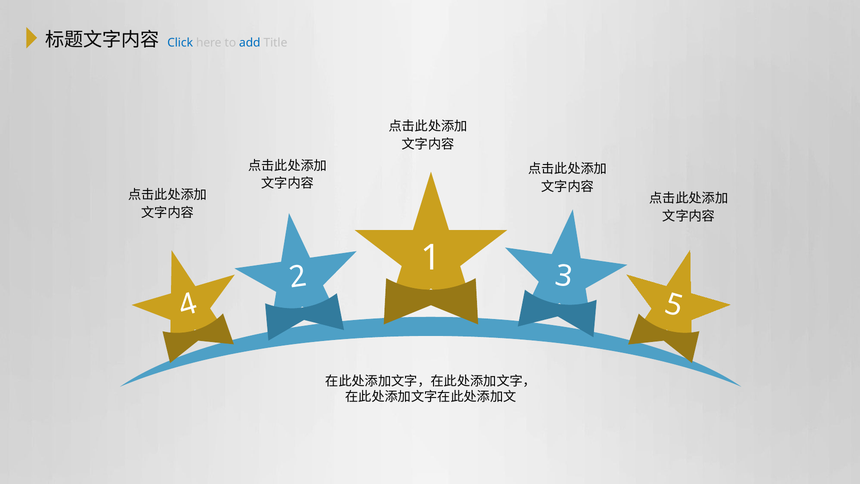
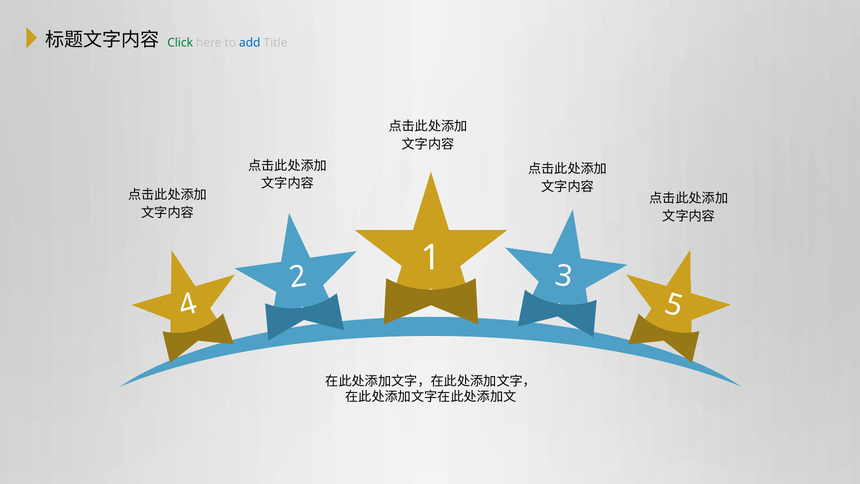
Click colour: blue -> green
